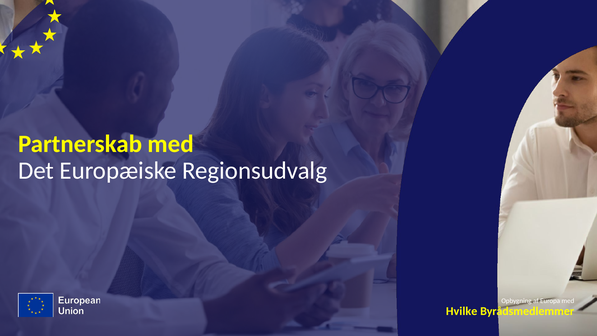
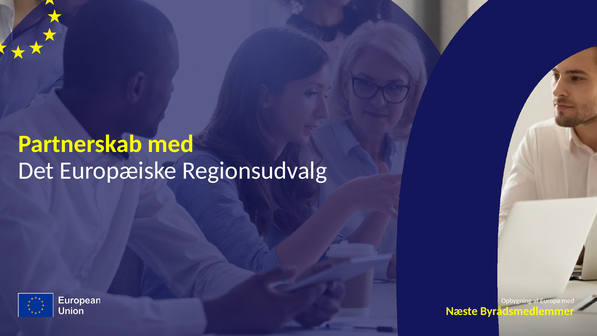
Hvilke: Hvilke -> Næste
